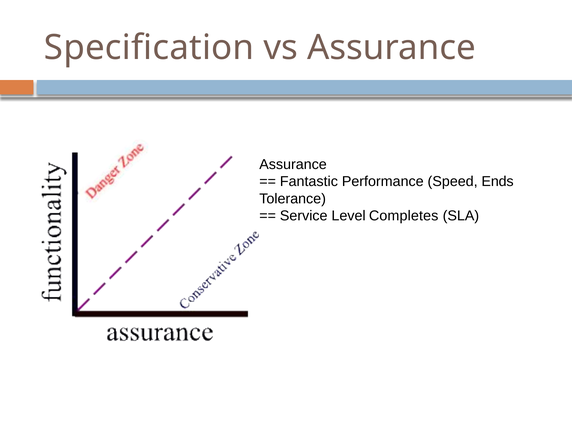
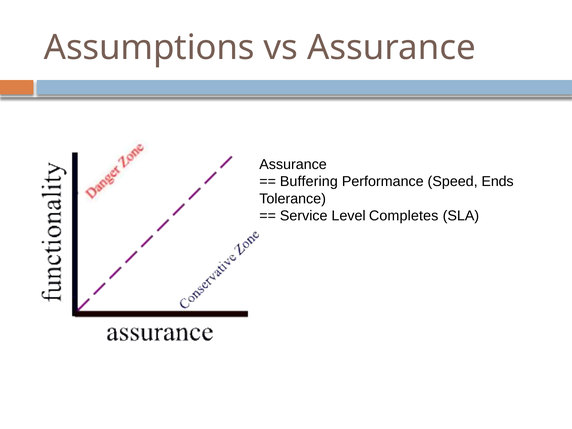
Specification: Specification -> Assumptions
Fantastic: Fantastic -> Buffering
